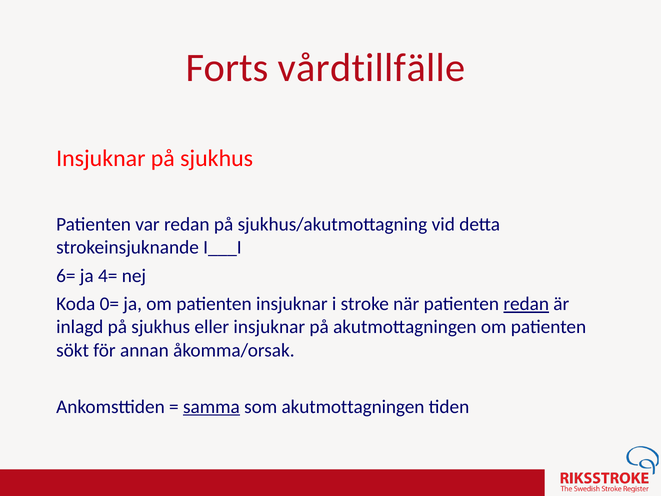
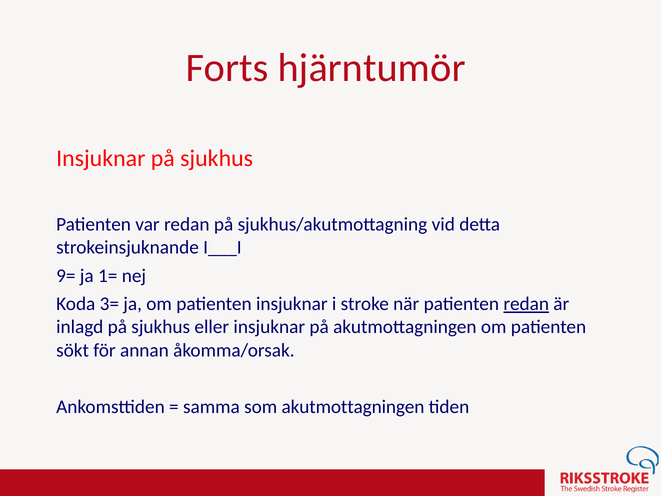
vårdtillfälle: vårdtillfälle -> hjärntumör
6=: 6= -> 9=
4=: 4= -> 1=
0=: 0= -> 3=
samma underline: present -> none
